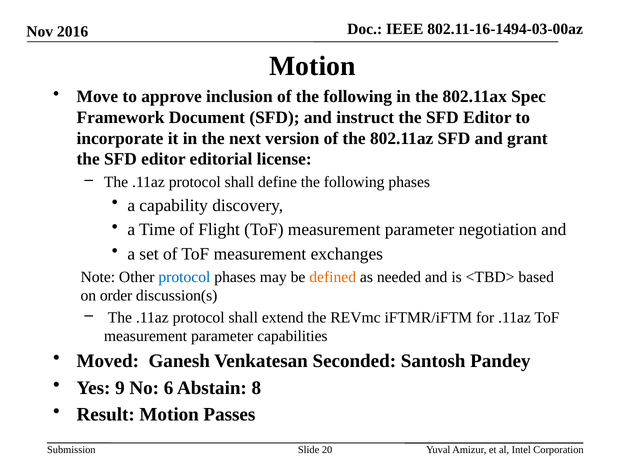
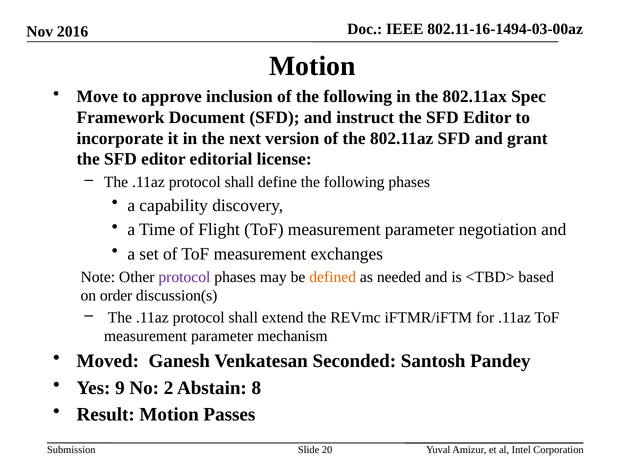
protocol at (184, 277) colour: blue -> purple
capabilities: capabilities -> mechanism
6: 6 -> 2
